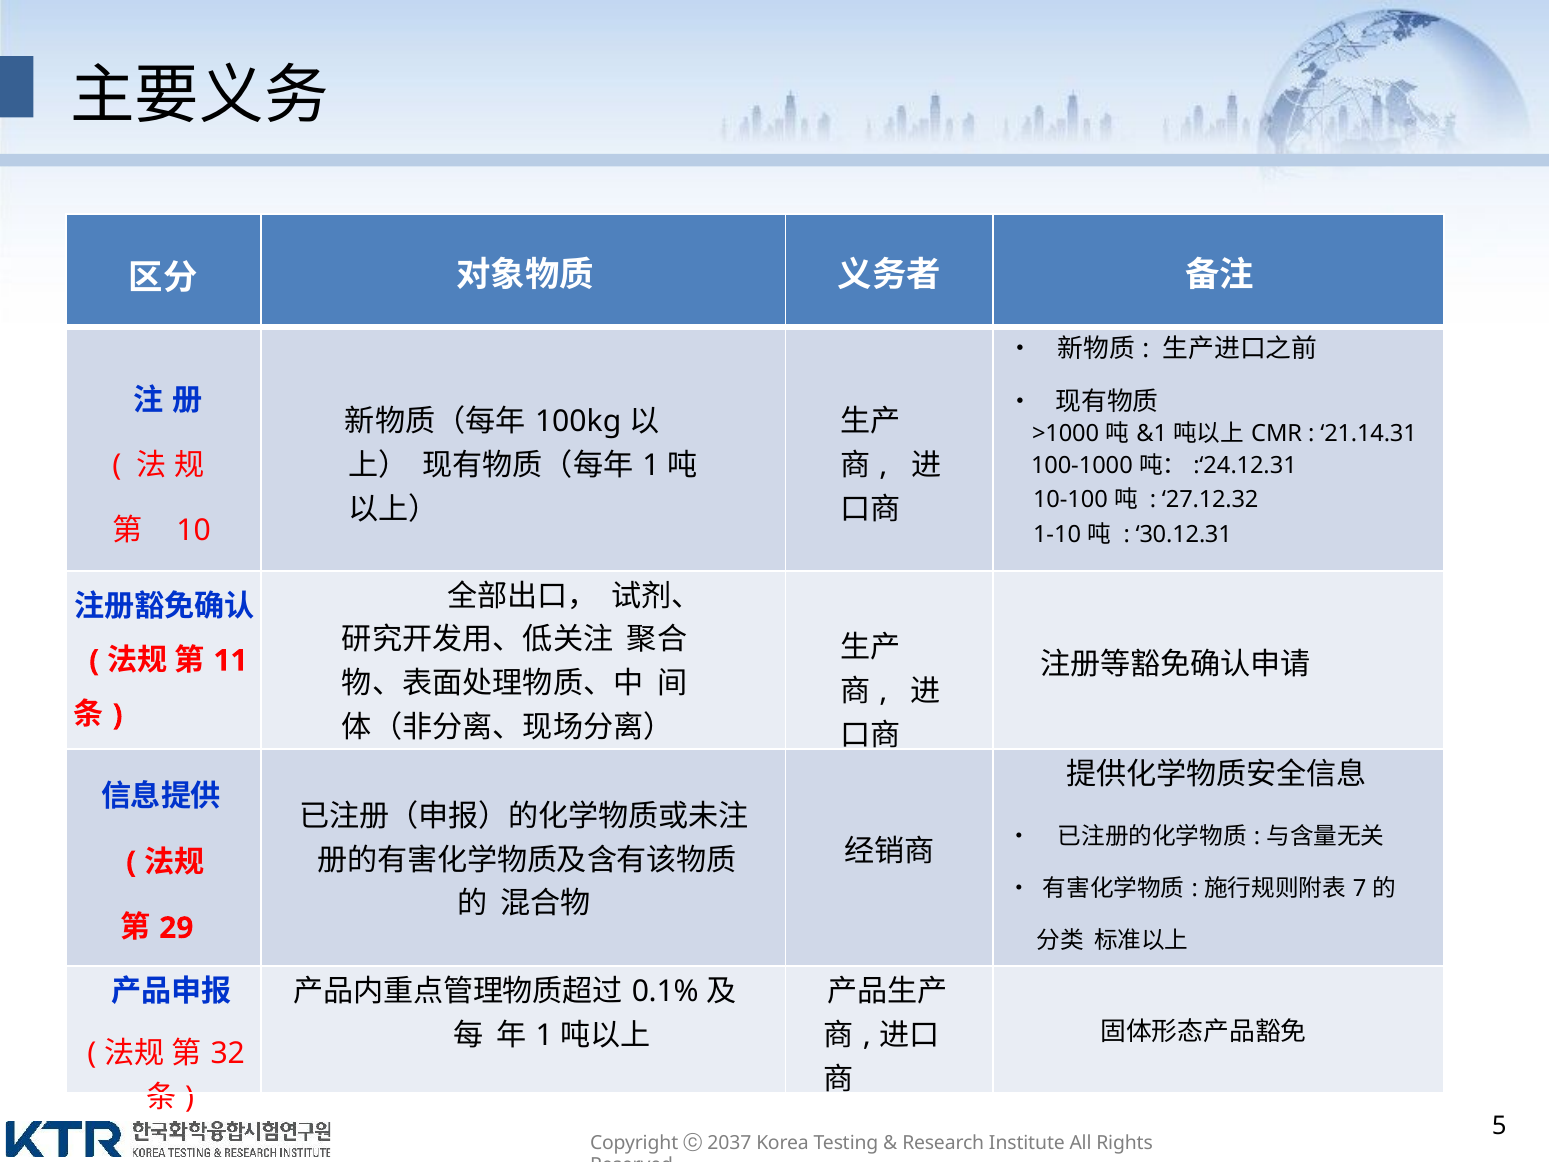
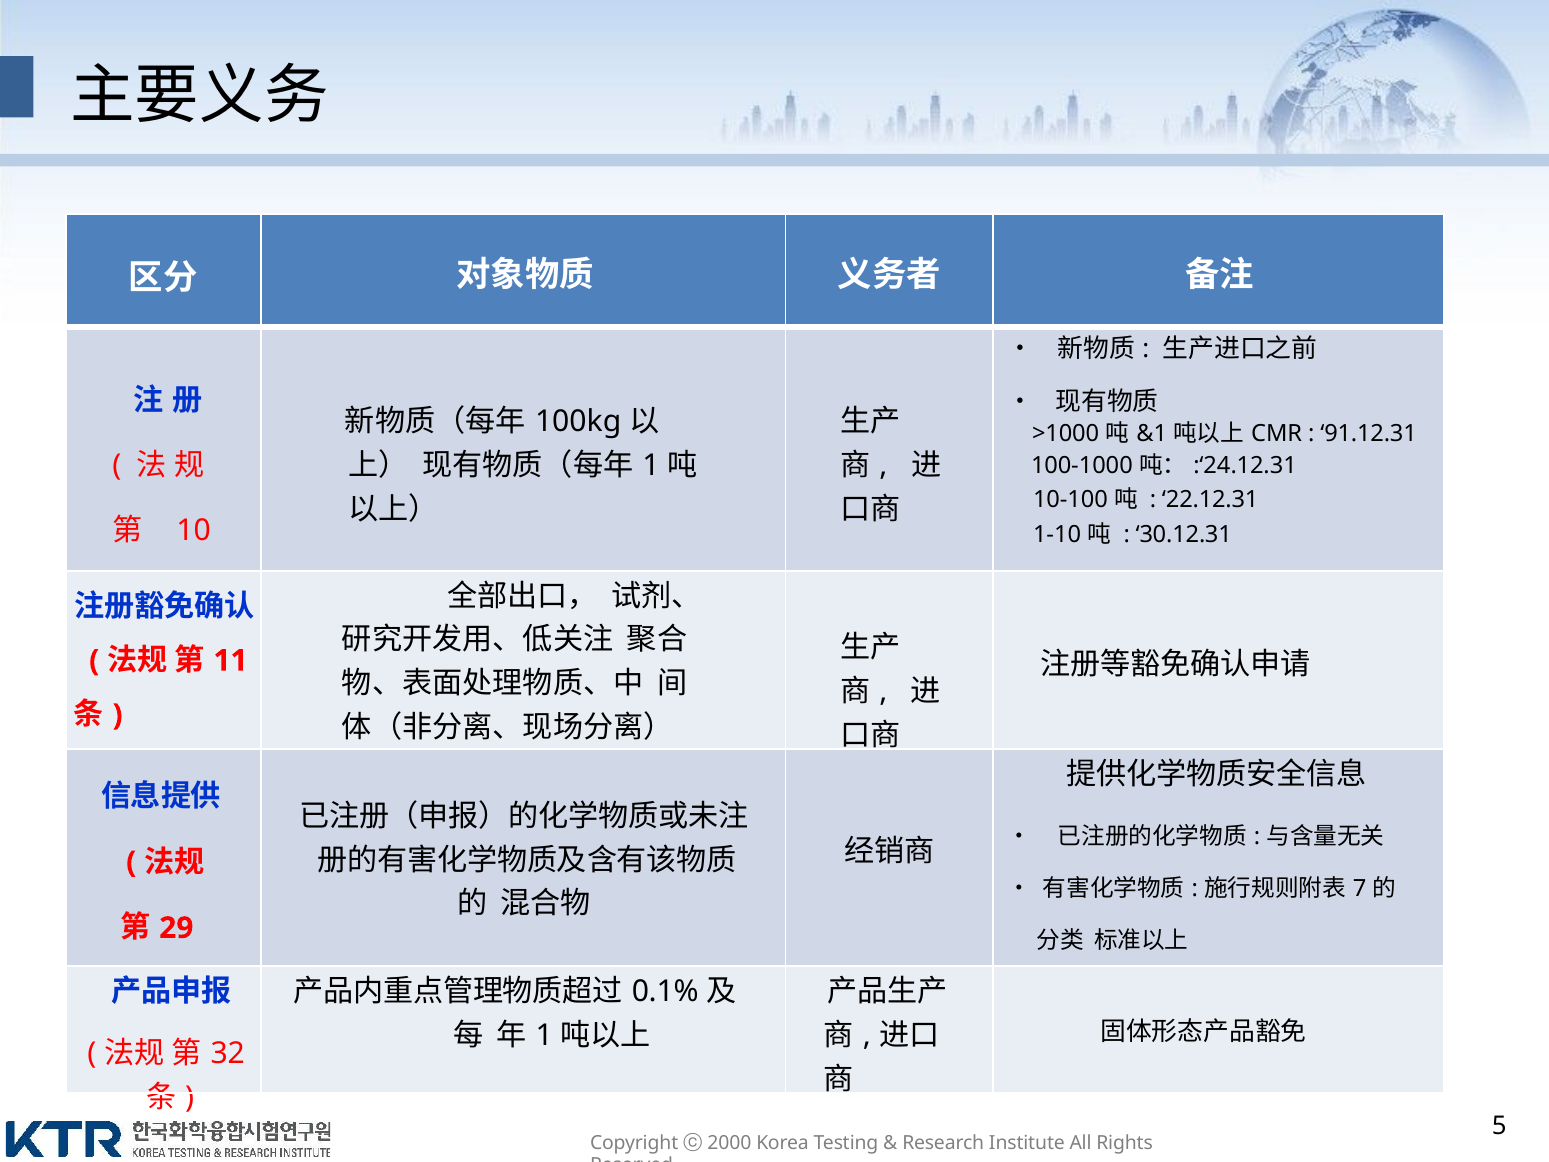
21.14.31: 21.14.31 -> 91.12.31
27.12.32: 27.12.32 -> 22.12.31
2037: 2037 -> 2000
